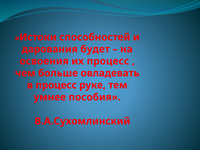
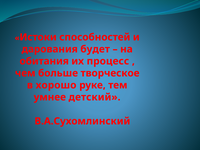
освоения: освоения -> обитания
овладевать: овладевать -> творческое
в процесс: процесс -> хорошо
пособия: пособия -> детский
